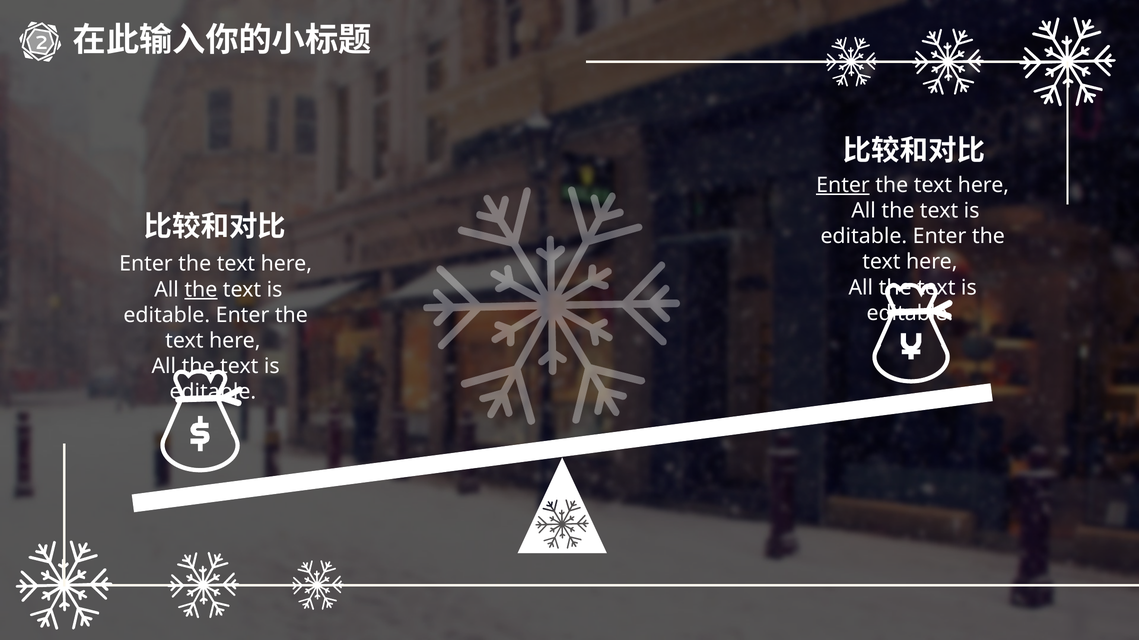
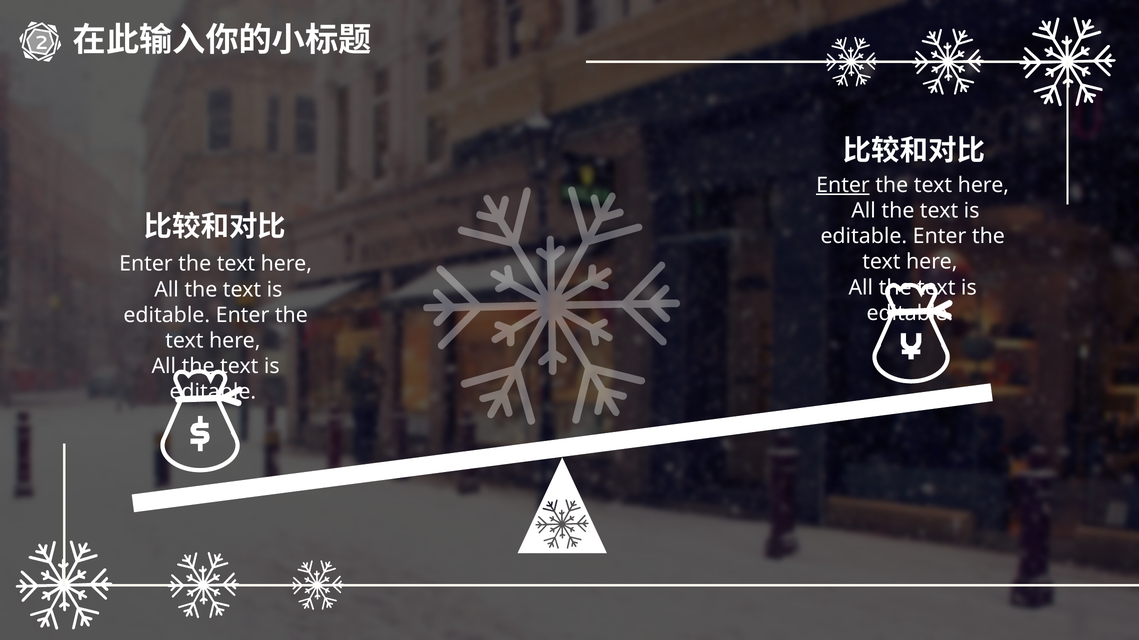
the at (201, 290) underline: present -> none
